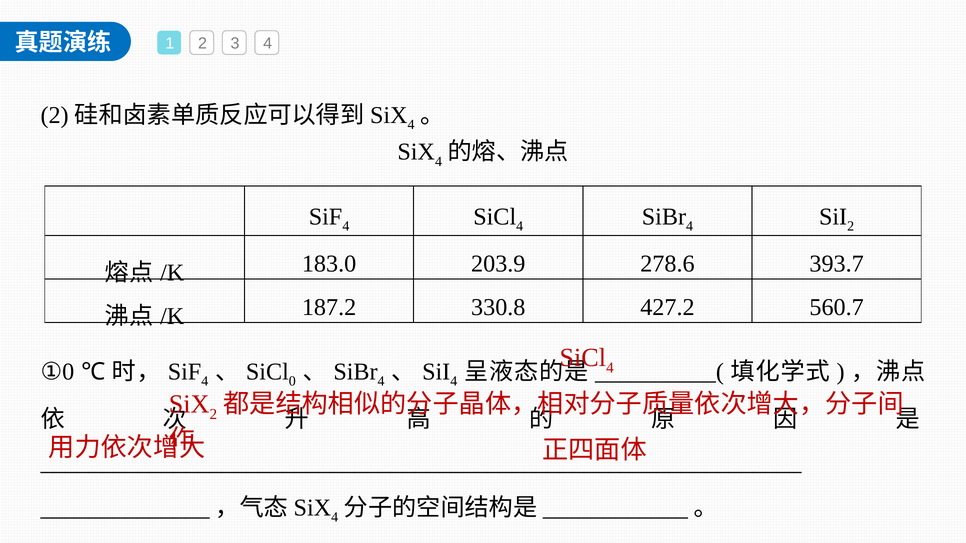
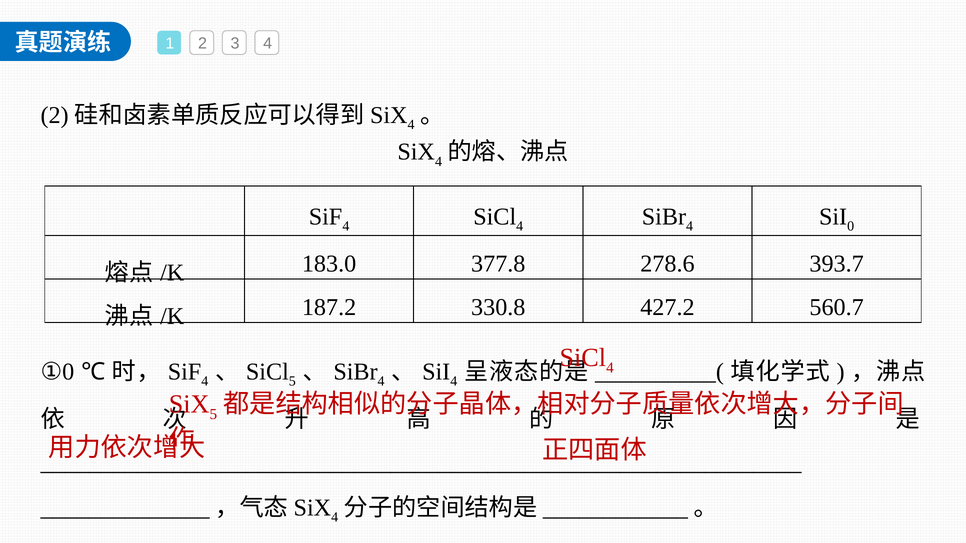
2 at (851, 226): 2 -> 0
203.9: 203.9 -> 377.8
0 at (292, 381): 0 -> 5
2 at (213, 414): 2 -> 5
